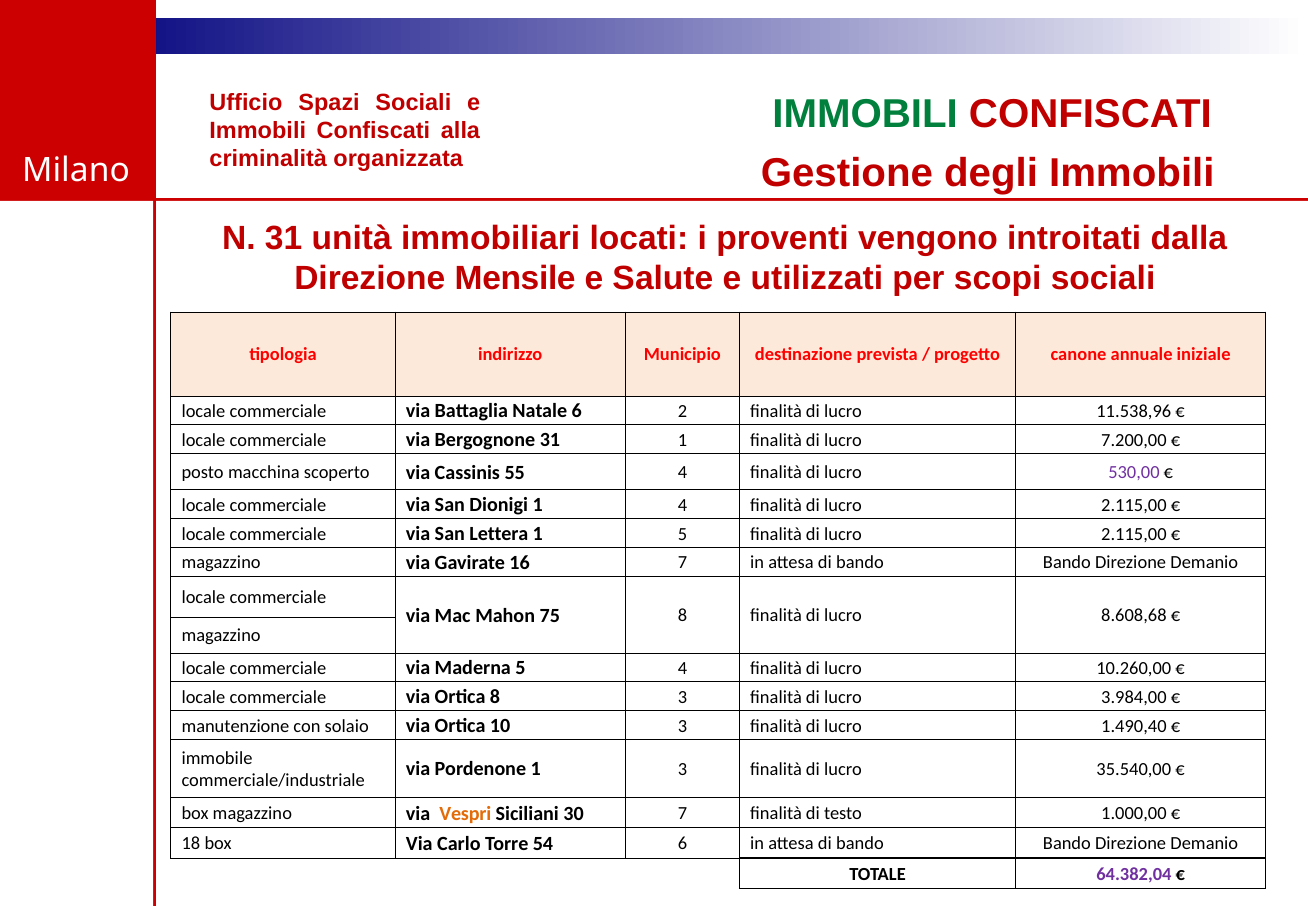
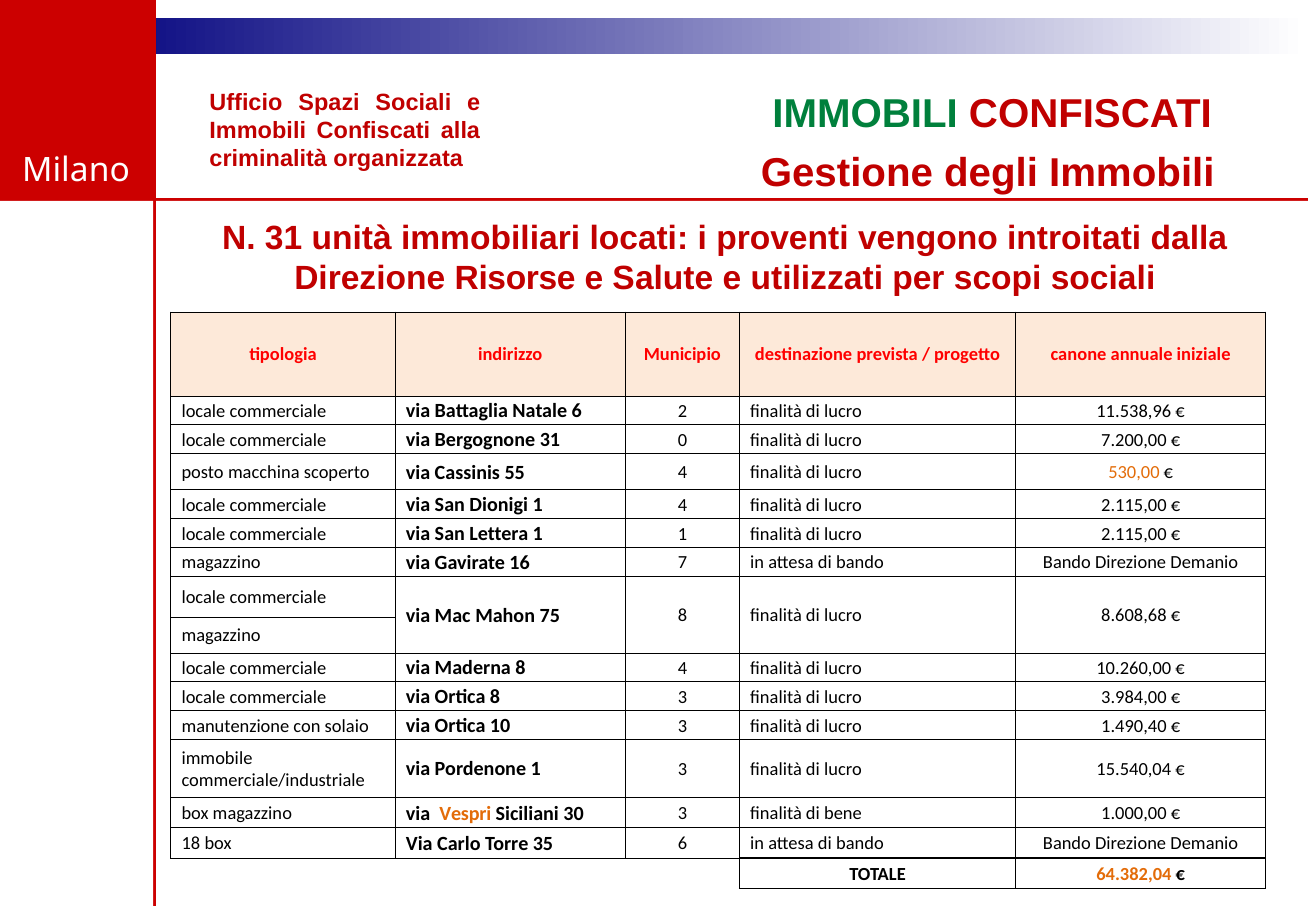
Mensile: Mensile -> Risorse
31 1: 1 -> 0
530,00 colour: purple -> orange
1 5: 5 -> 1
Maderna 5: 5 -> 8
35.540,00: 35.540,00 -> 15.540,04
30 7: 7 -> 3
testo: testo -> bene
54: 54 -> 35
64.382,04 colour: purple -> orange
